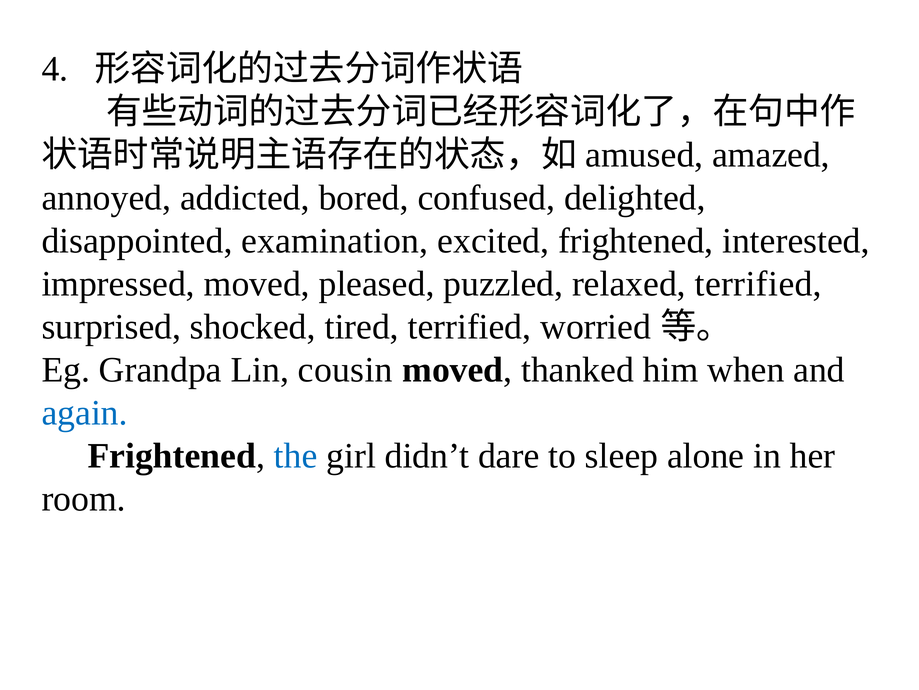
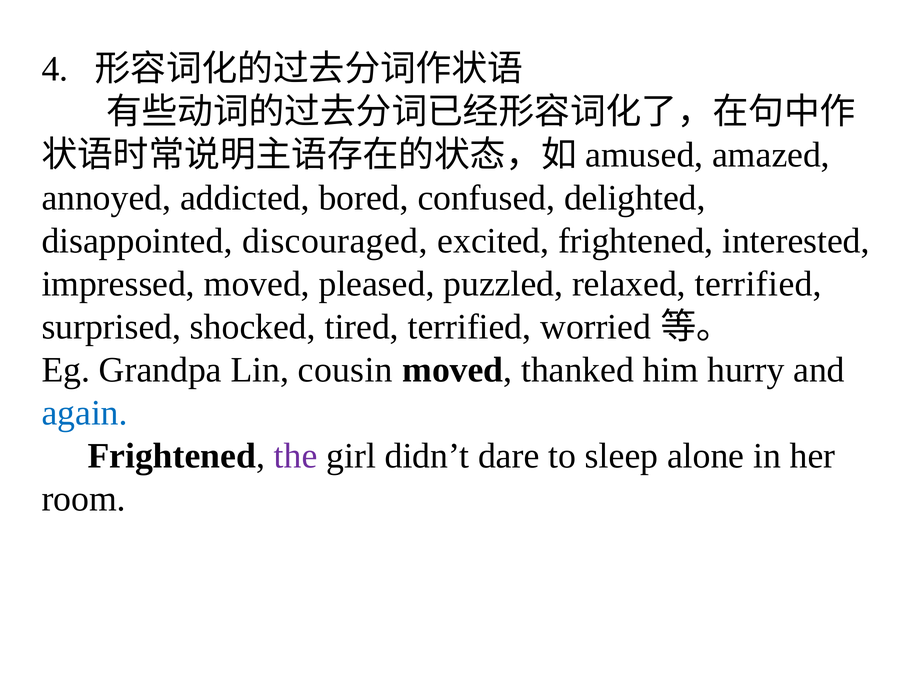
examination: examination -> discouraged
when: when -> hurry
the colour: blue -> purple
